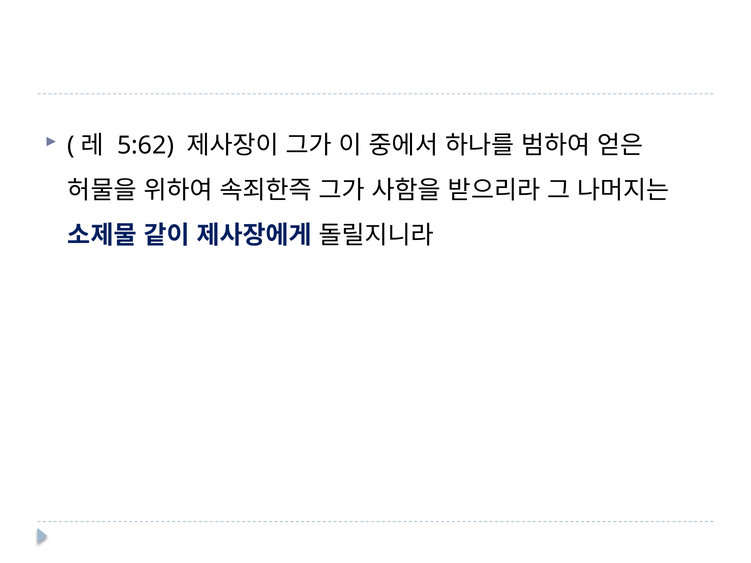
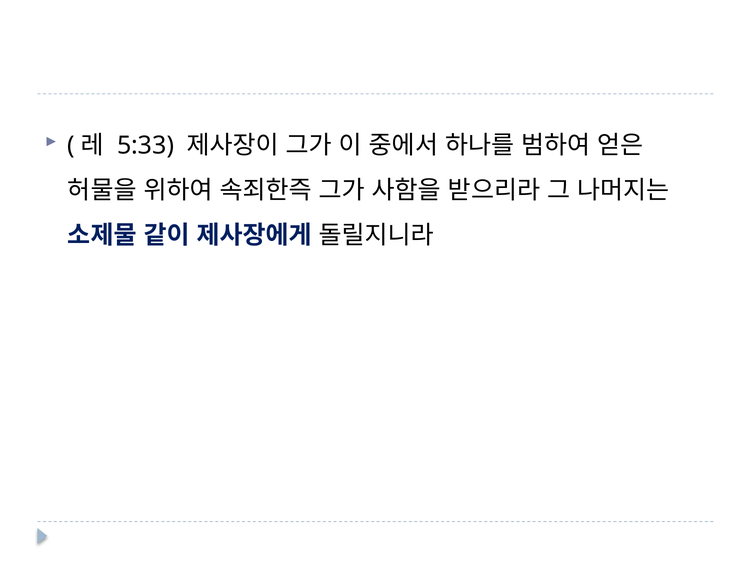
5:62: 5:62 -> 5:33
